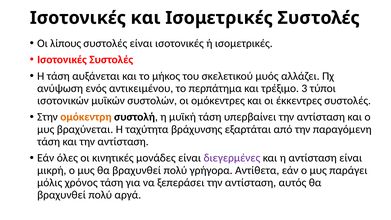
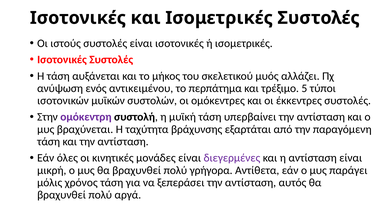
λίπους: λίπους -> ιστούς
3: 3 -> 5
ομόκεντρη colour: orange -> purple
